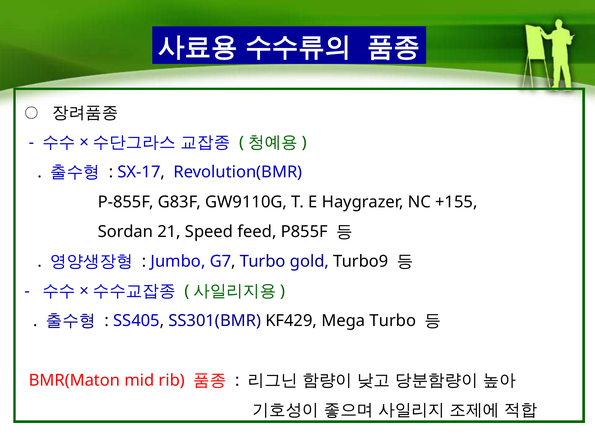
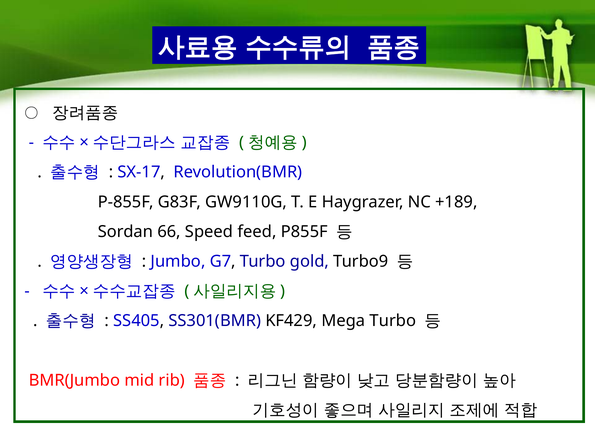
+155: +155 -> +189
21: 21 -> 66
BMR(Maton: BMR(Maton -> BMR(Jumbo
